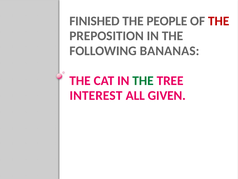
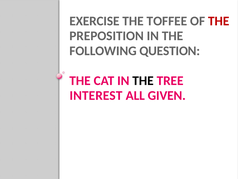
FINISHED: FINISHED -> EXERCISE
PEOPLE: PEOPLE -> TOFFEE
BANANAS: BANANAS -> QUESTION
THE at (143, 80) colour: green -> black
